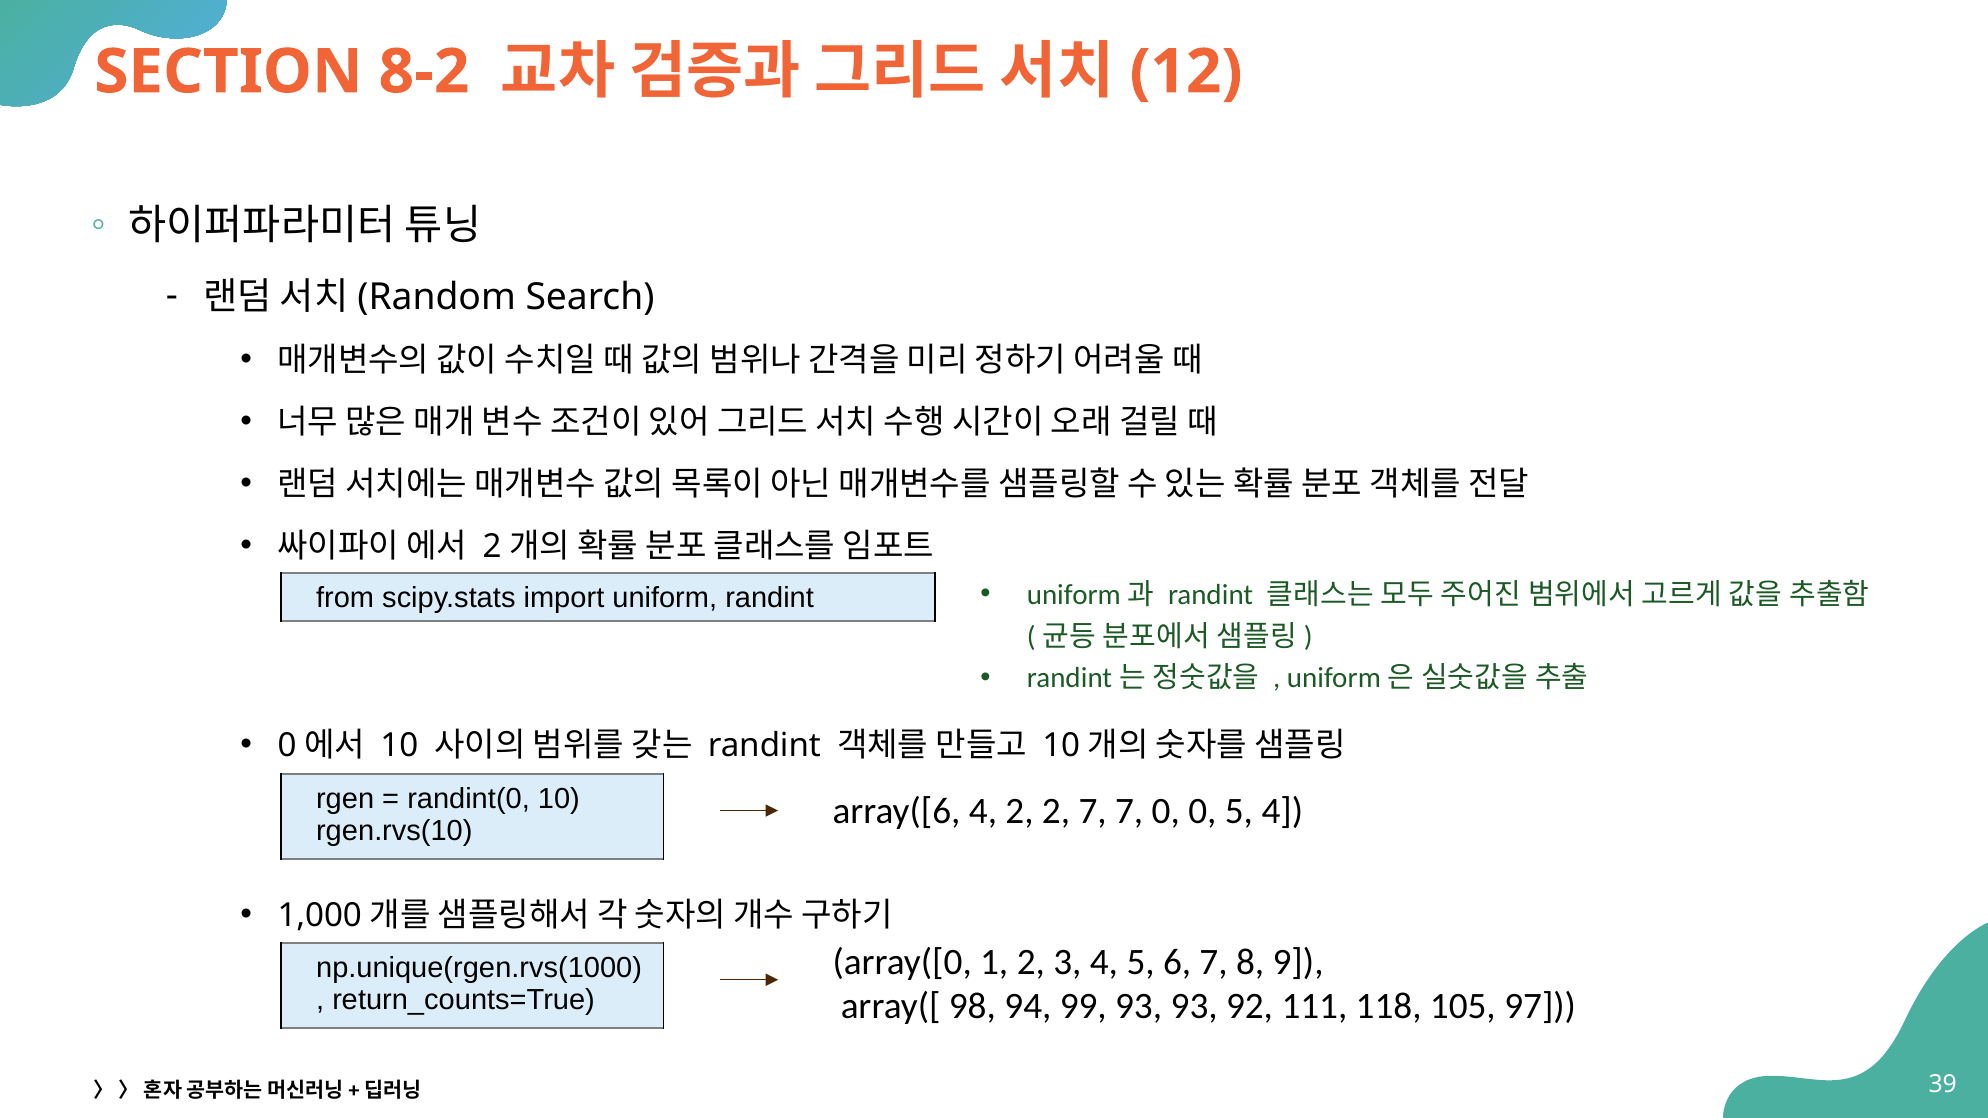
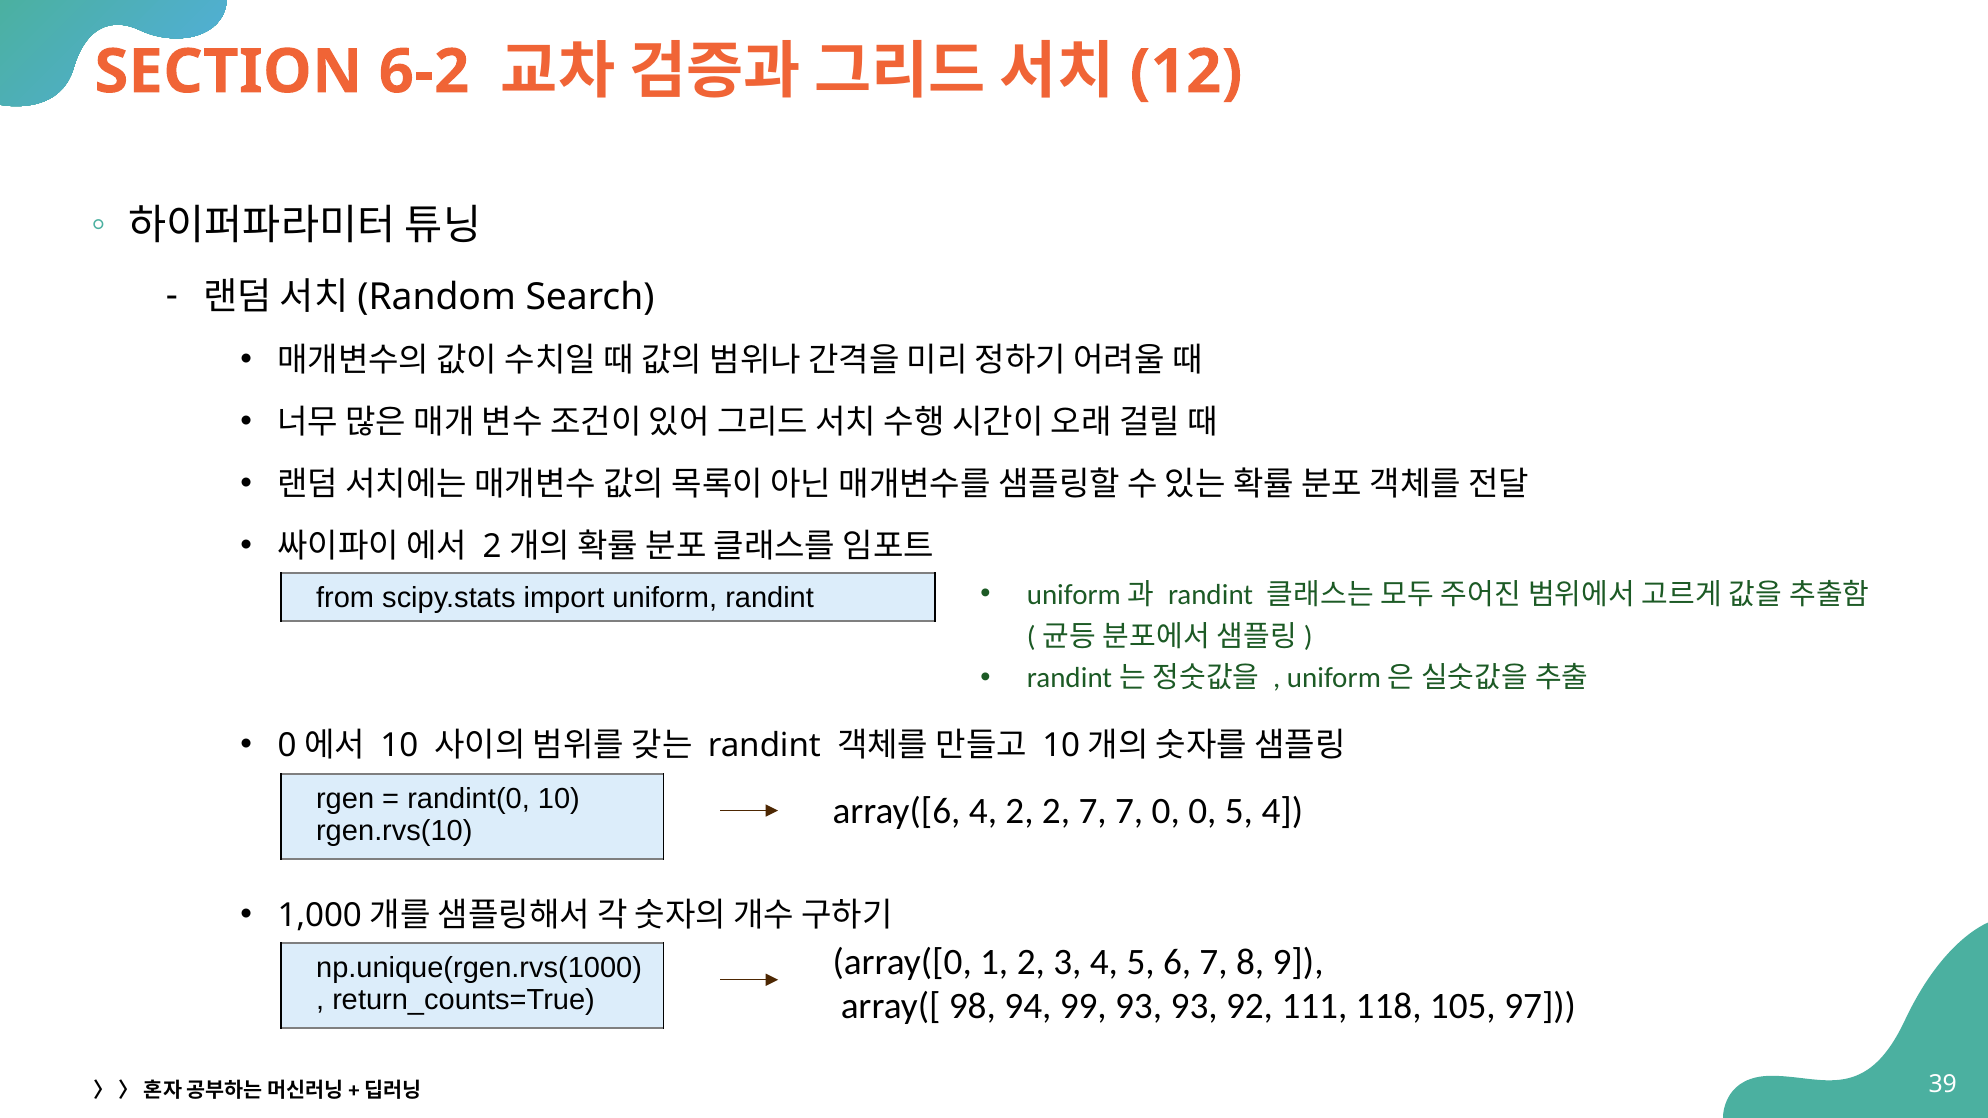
8-2: 8-2 -> 6-2
